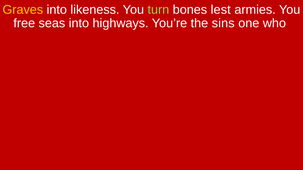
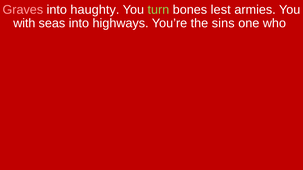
Graves colour: yellow -> pink
likeness: likeness -> haughty
free: free -> with
